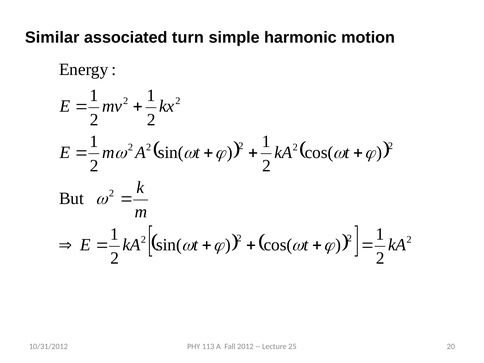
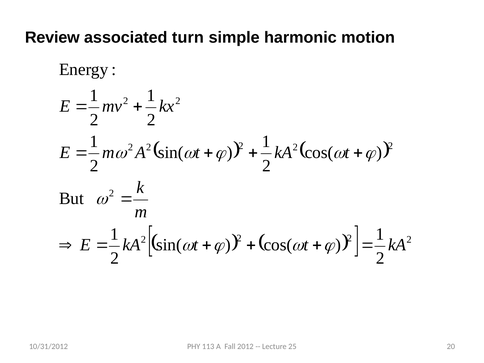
Similar: Similar -> Review
